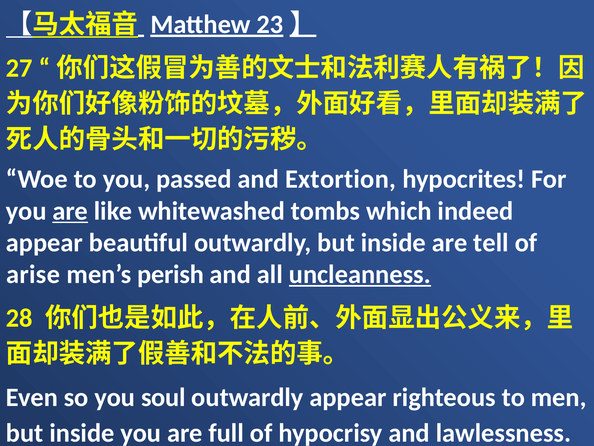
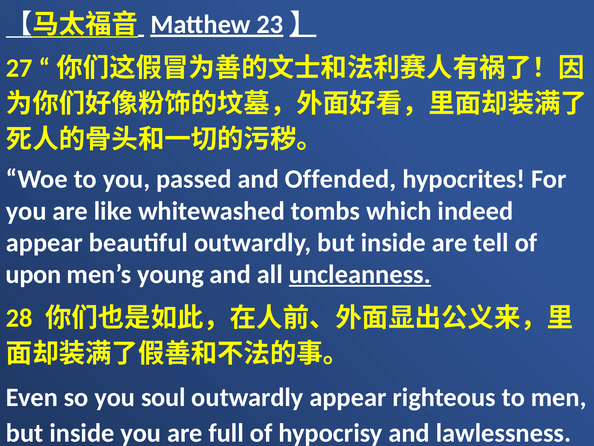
Extortion: Extortion -> Offended
are at (70, 211) underline: present -> none
arise: arise -> upon
perish: perish -> young
